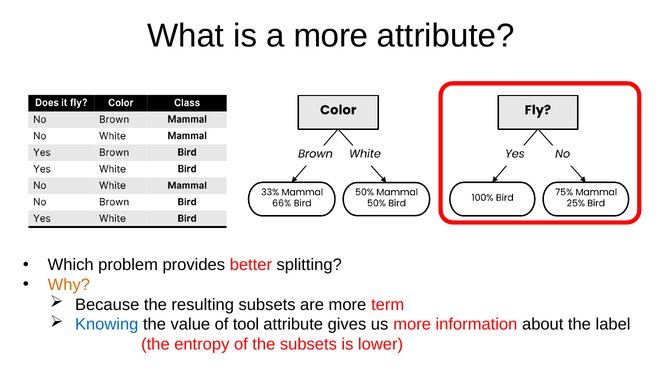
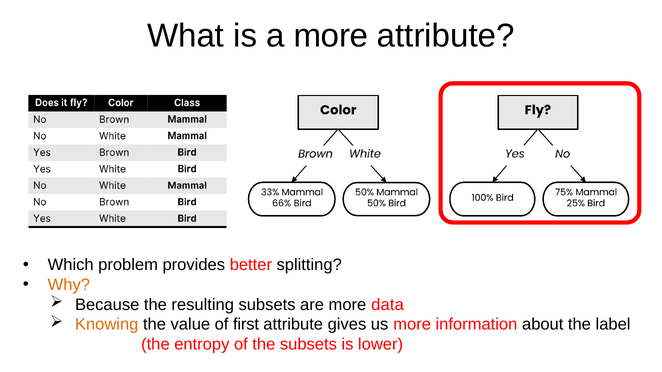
term: term -> data
Knowing colour: blue -> orange
tool: tool -> first
